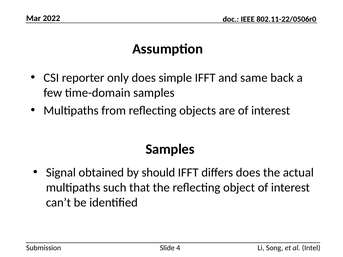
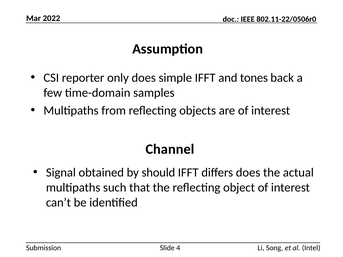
same: same -> tones
Samples at (170, 149): Samples -> Channel
